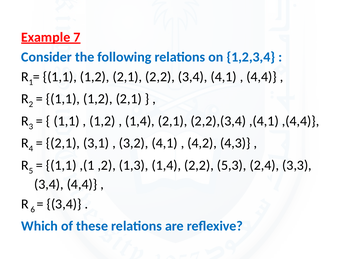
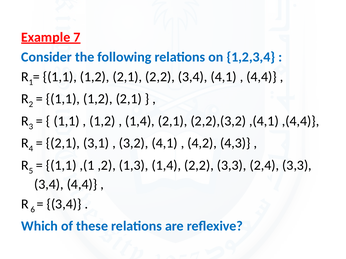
2,2),(3,4: 2,2),(3,4 -> 2,2),(3,2
2,2 5,3: 5,3 -> 3,3
